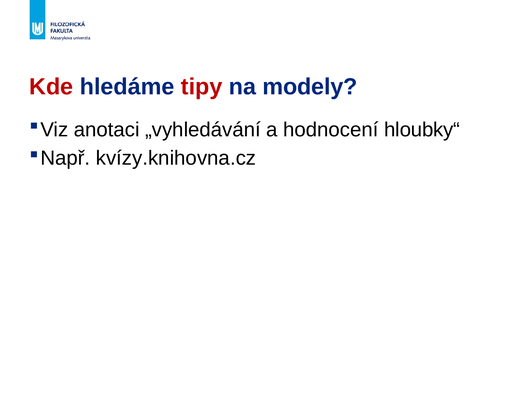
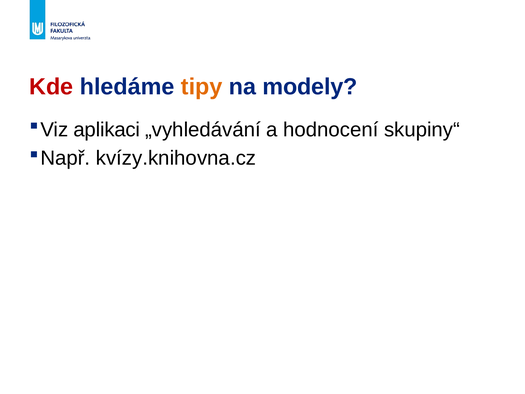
tipy colour: red -> orange
anotaci: anotaci -> aplikaci
hloubky“: hloubky“ -> skupiny“
